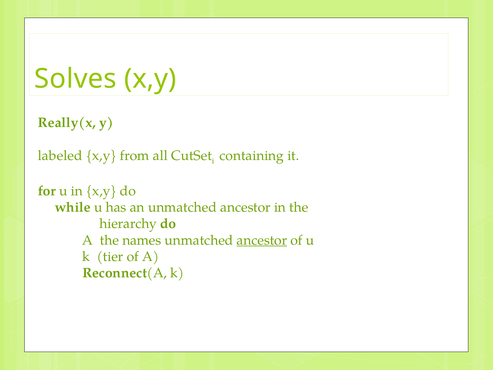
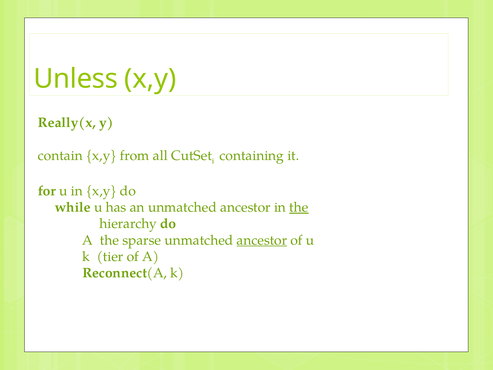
Solves: Solves -> Unless
labeled: labeled -> contain
the at (299, 207) underline: none -> present
names: names -> sparse
